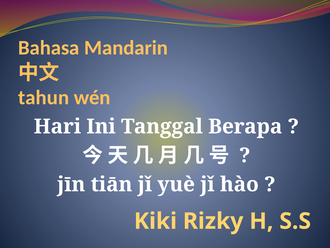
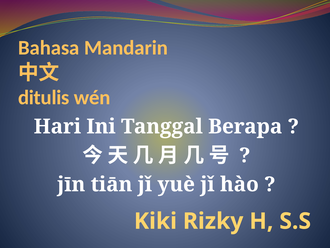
tahun: tahun -> ditulis
